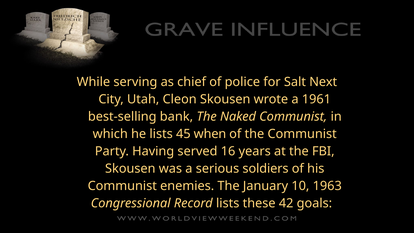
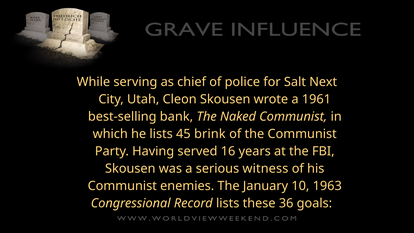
when: when -> brink
soldiers: soldiers -> witness
42: 42 -> 36
